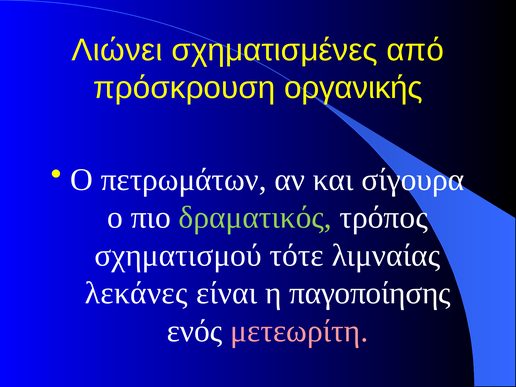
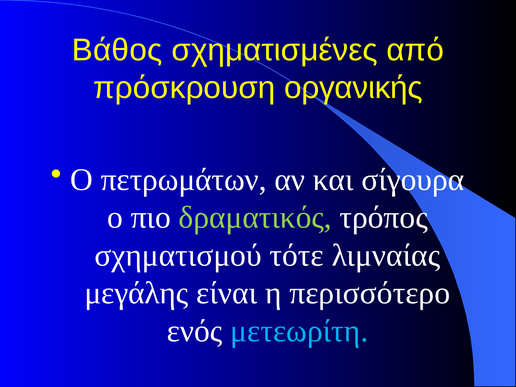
Λιώνει: Λιώνει -> Βάθος
λεκάνες: λεκάνες -> μεγάλης
παγοποίησης: παγοποίησης -> περισσότερο
μετεωρίτη colour: pink -> light blue
